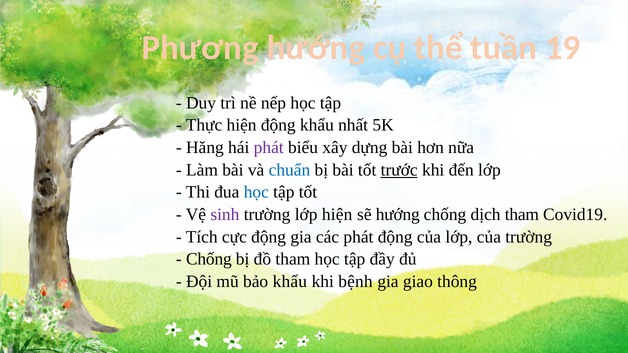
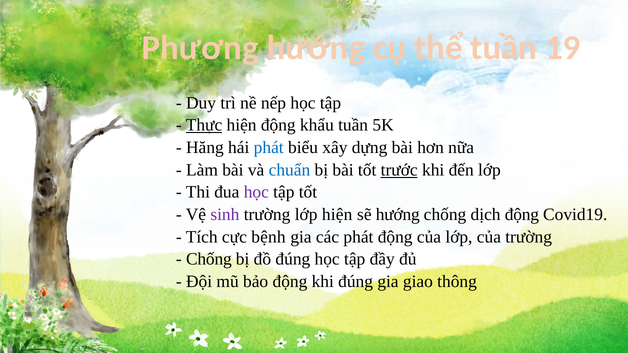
Thực underline: none -> present
khẩu nhất: nhất -> tuần
phát at (269, 148) colour: purple -> blue
học at (256, 192) colour: blue -> purple
dịch tham: tham -> động
cực động: động -> bệnh
đồ tham: tham -> đúng
bảo khẩu: khẩu -> động
khi bệnh: bệnh -> đúng
